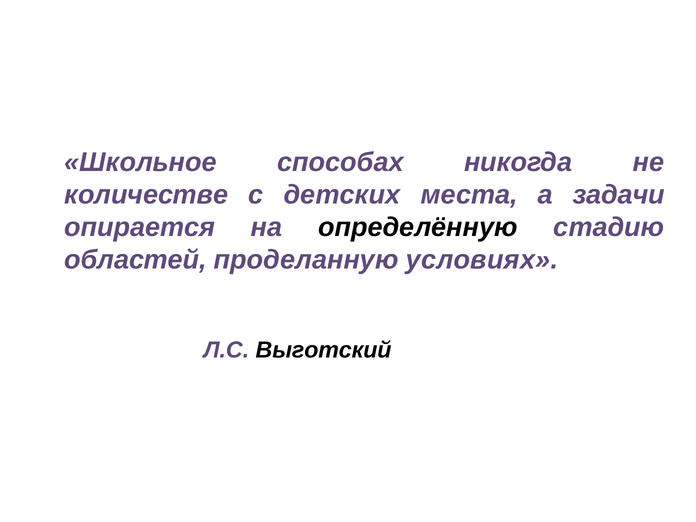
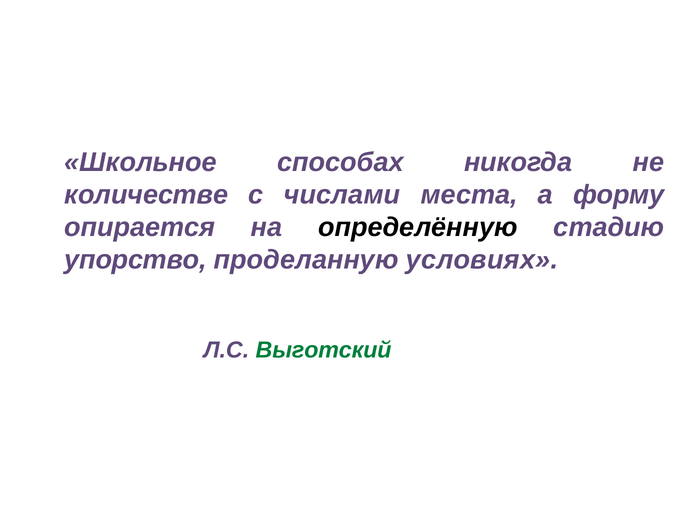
детских: детских -> числами
задачи: задачи -> форму
областей: областей -> упорство
Выготский colour: black -> green
